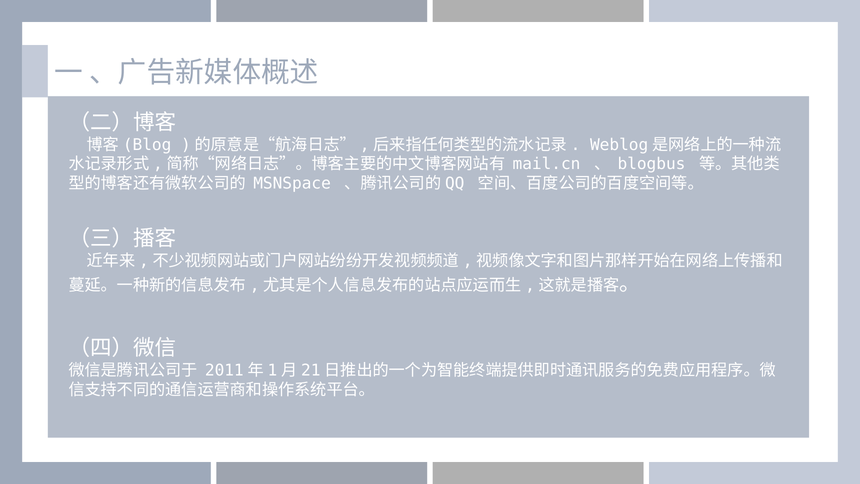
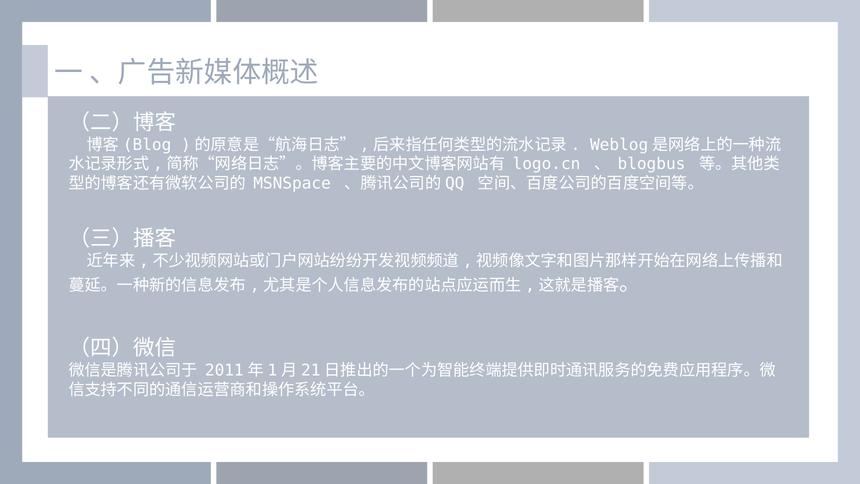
mail.cn: mail.cn -> logo.cn
